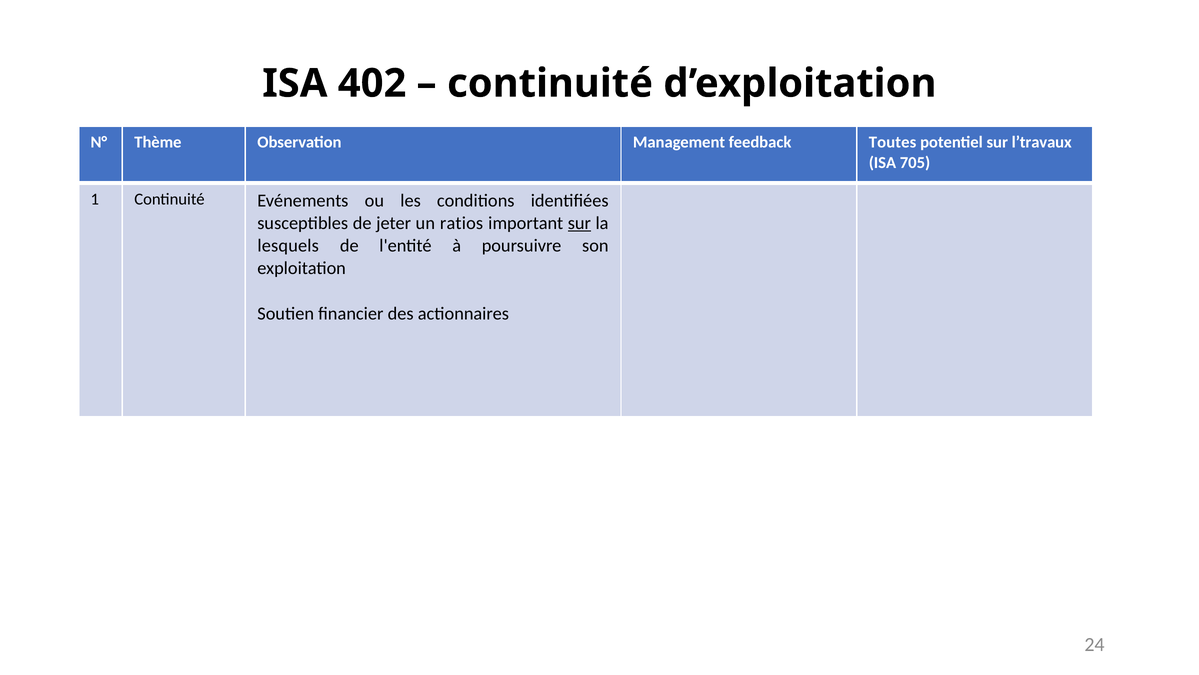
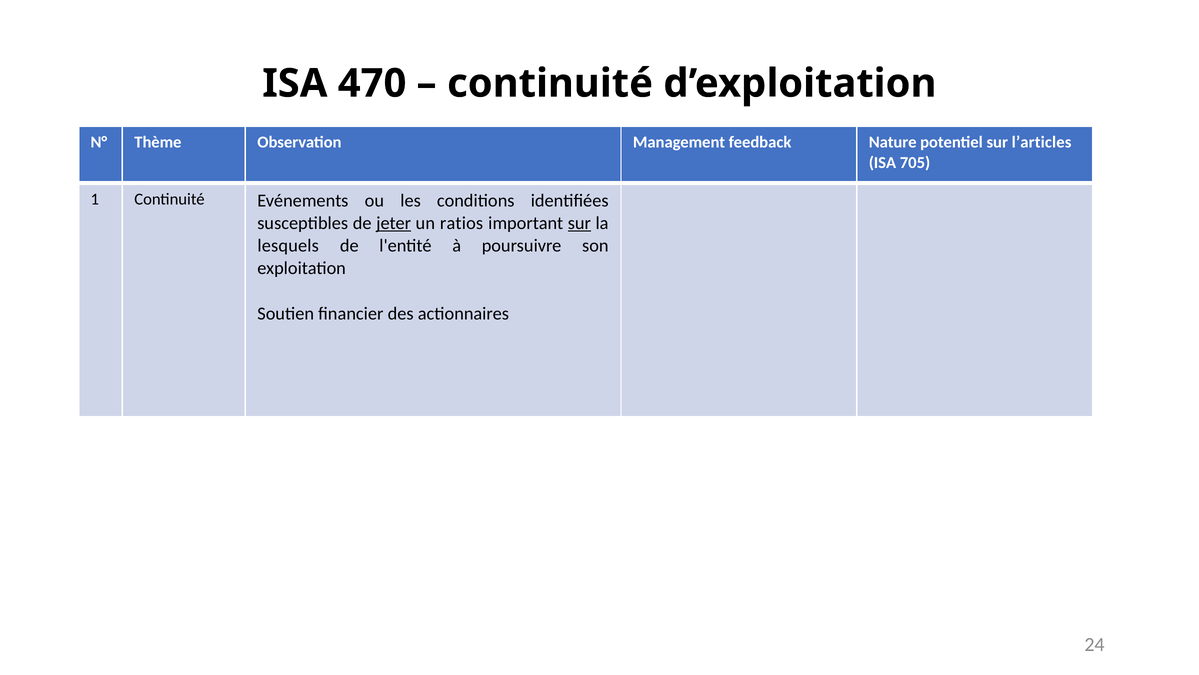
402: 402 -> 470
Toutes: Toutes -> Nature
l’travaux: l’travaux -> l’articles
jeter underline: none -> present
